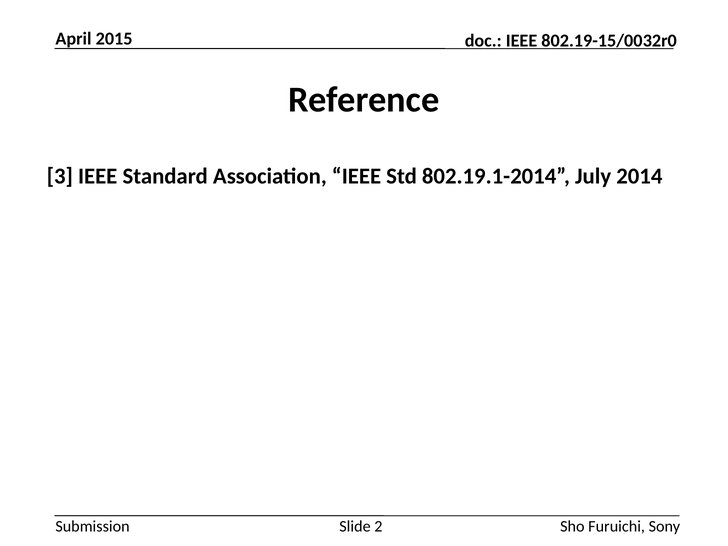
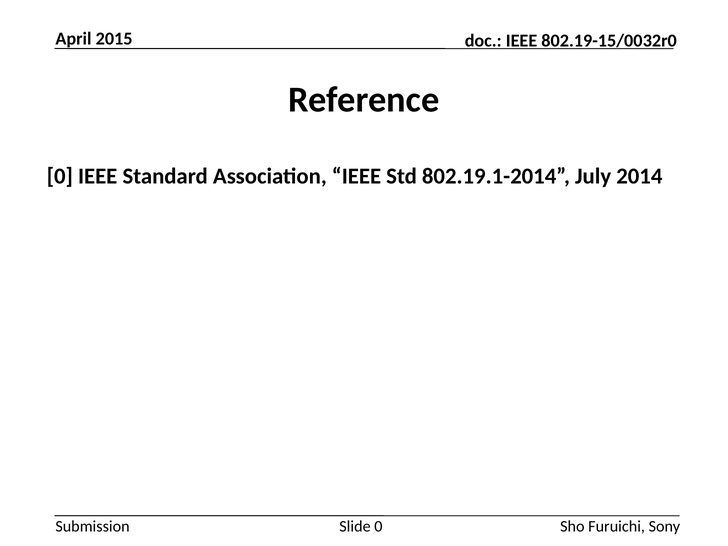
3 at (60, 176): 3 -> 0
Slide 2: 2 -> 0
